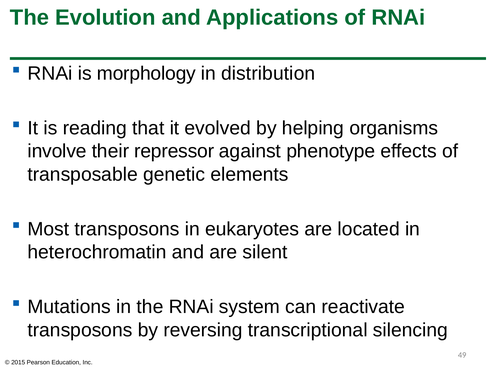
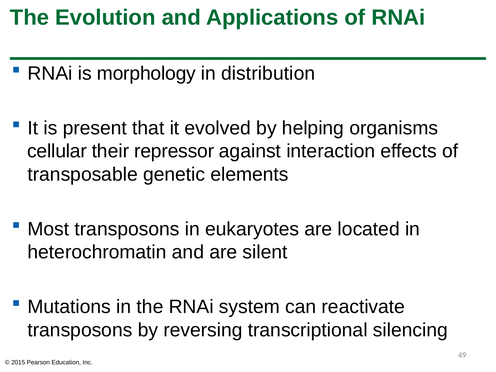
reading: reading -> present
involve: involve -> cellular
phenotype: phenotype -> interaction
